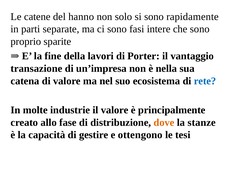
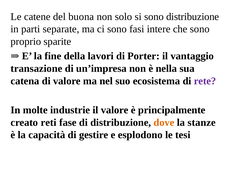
hanno: hanno -> buona
sono rapidamente: rapidamente -> distribuzione
rete colour: blue -> purple
allo: allo -> reti
ottengono: ottengono -> esplodono
